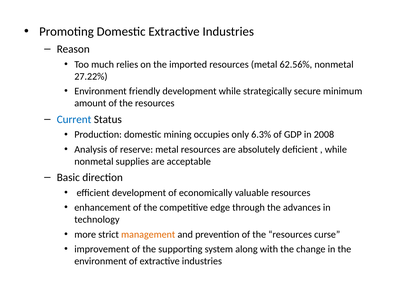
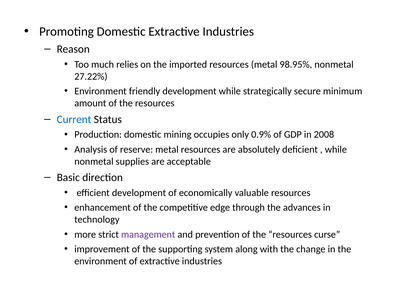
62.56%: 62.56% -> 98.95%
6.3%: 6.3% -> 0.9%
management colour: orange -> purple
